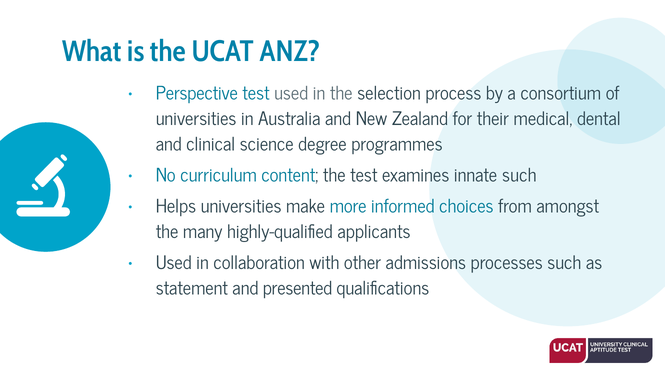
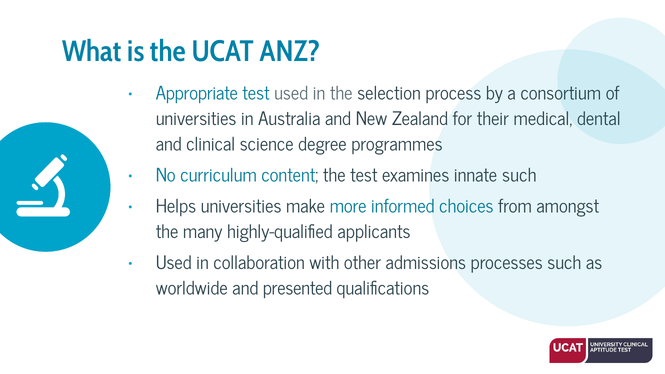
Perspective: Perspective -> Appropriate
statement: statement -> worldwide
